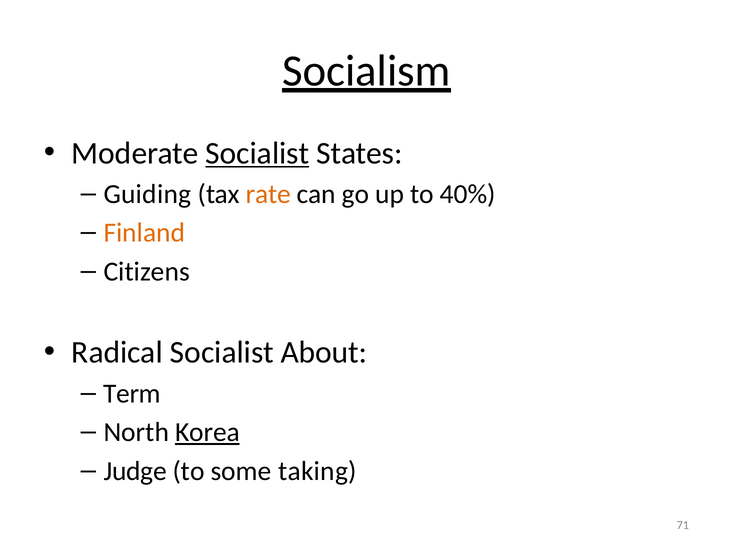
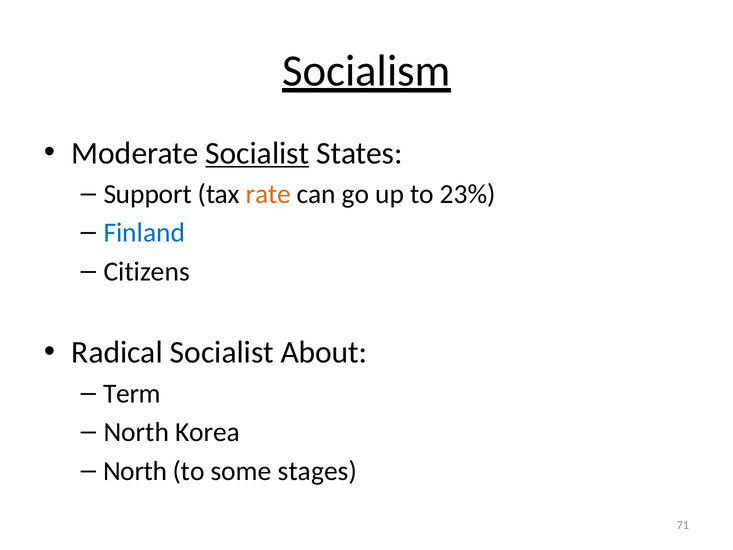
Guiding: Guiding -> Support
40%: 40% -> 23%
Finland colour: orange -> blue
Korea underline: present -> none
Judge at (135, 471): Judge -> North
taking: taking -> stages
